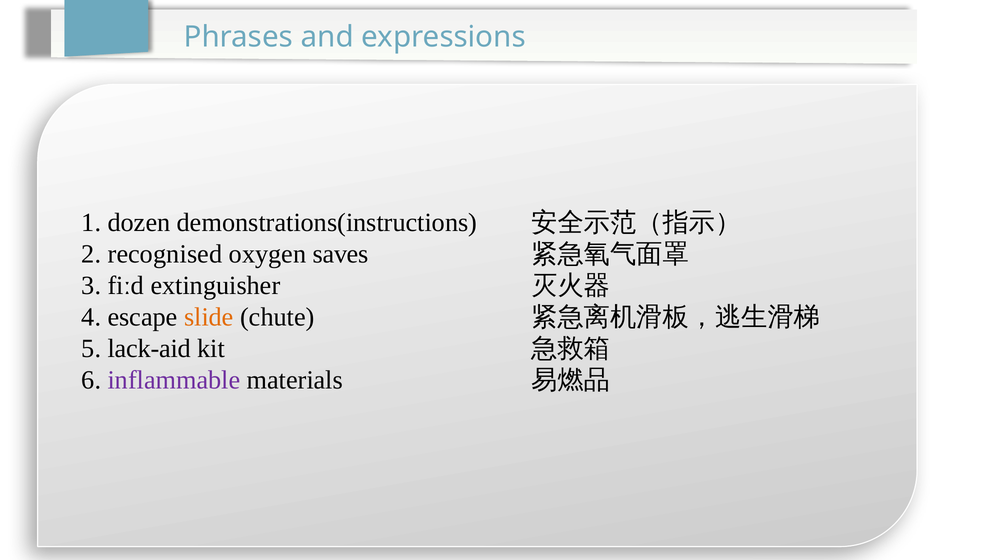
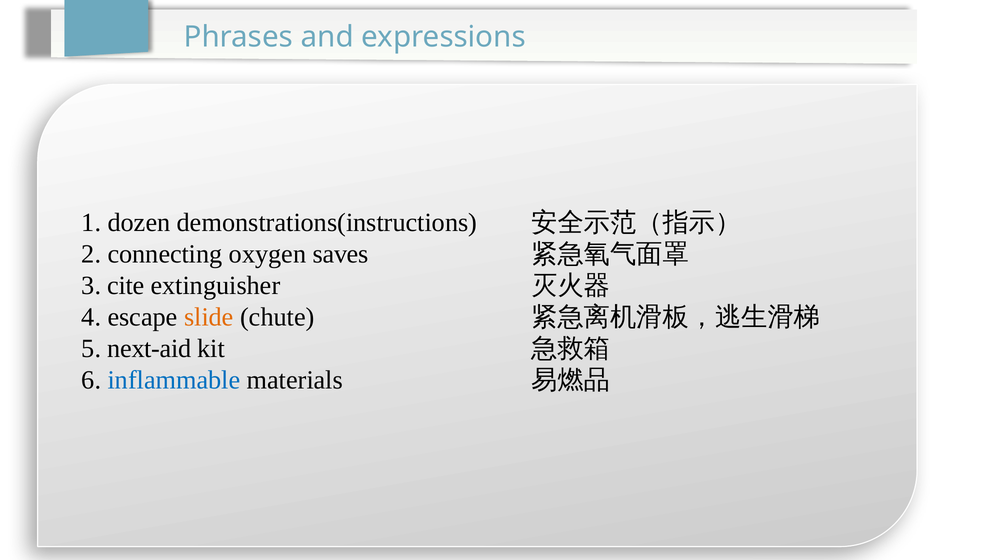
recognised: recognised -> connecting
fiːd: fiːd -> cite
lack-aid: lack-aid -> next-aid
inflammable colour: purple -> blue
